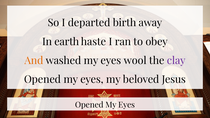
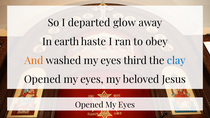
birth: birth -> glow
wool: wool -> third
clay colour: purple -> blue
